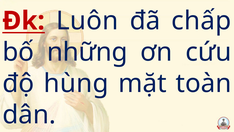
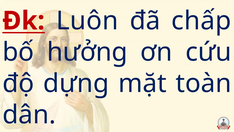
những: những -> hưởng
hùng: hùng -> dựng
